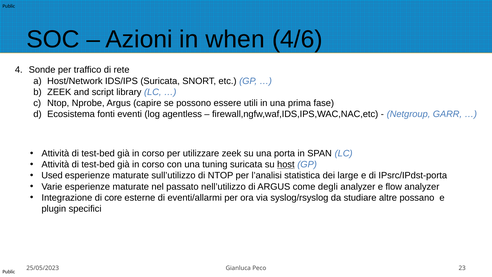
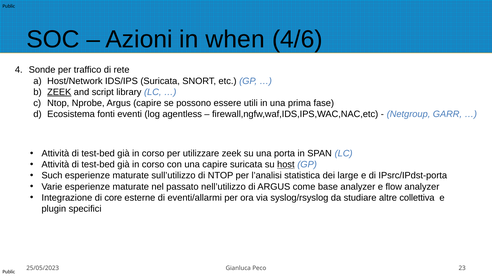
ZEEK at (59, 92) underline: none -> present
una tuning: tuning -> capire
Used: Used -> Such
degli: degli -> base
possano: possano -> collettiva
